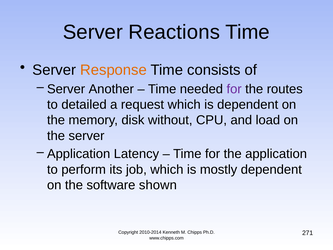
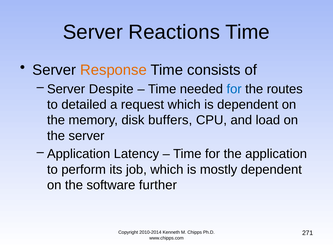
Another: Another -> Despite
for at (234, 89) colour: purple -> blue
without: without -> buffers
shown: shown -> further
